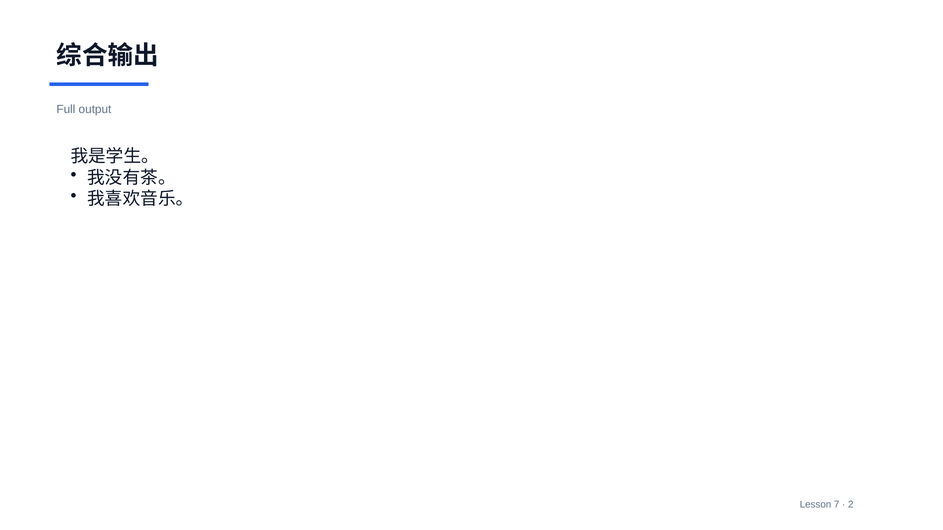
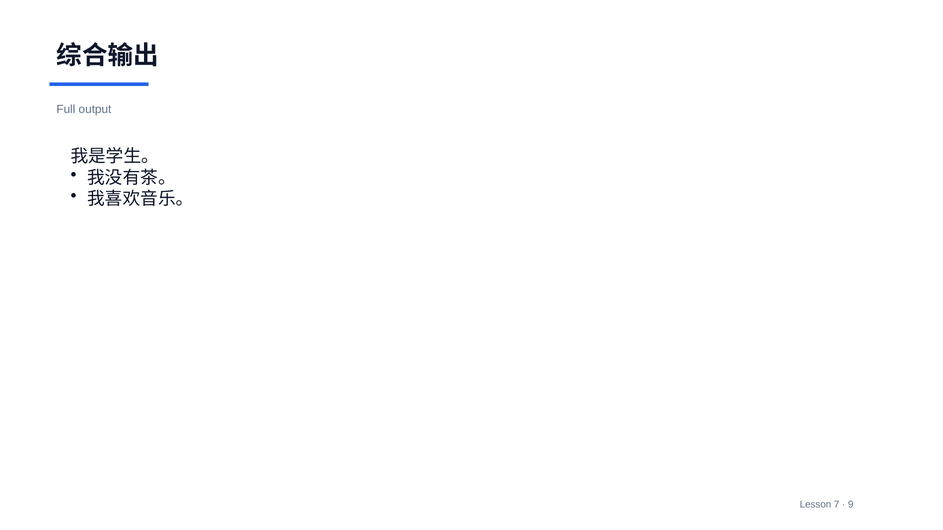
2: 2 -> 9
